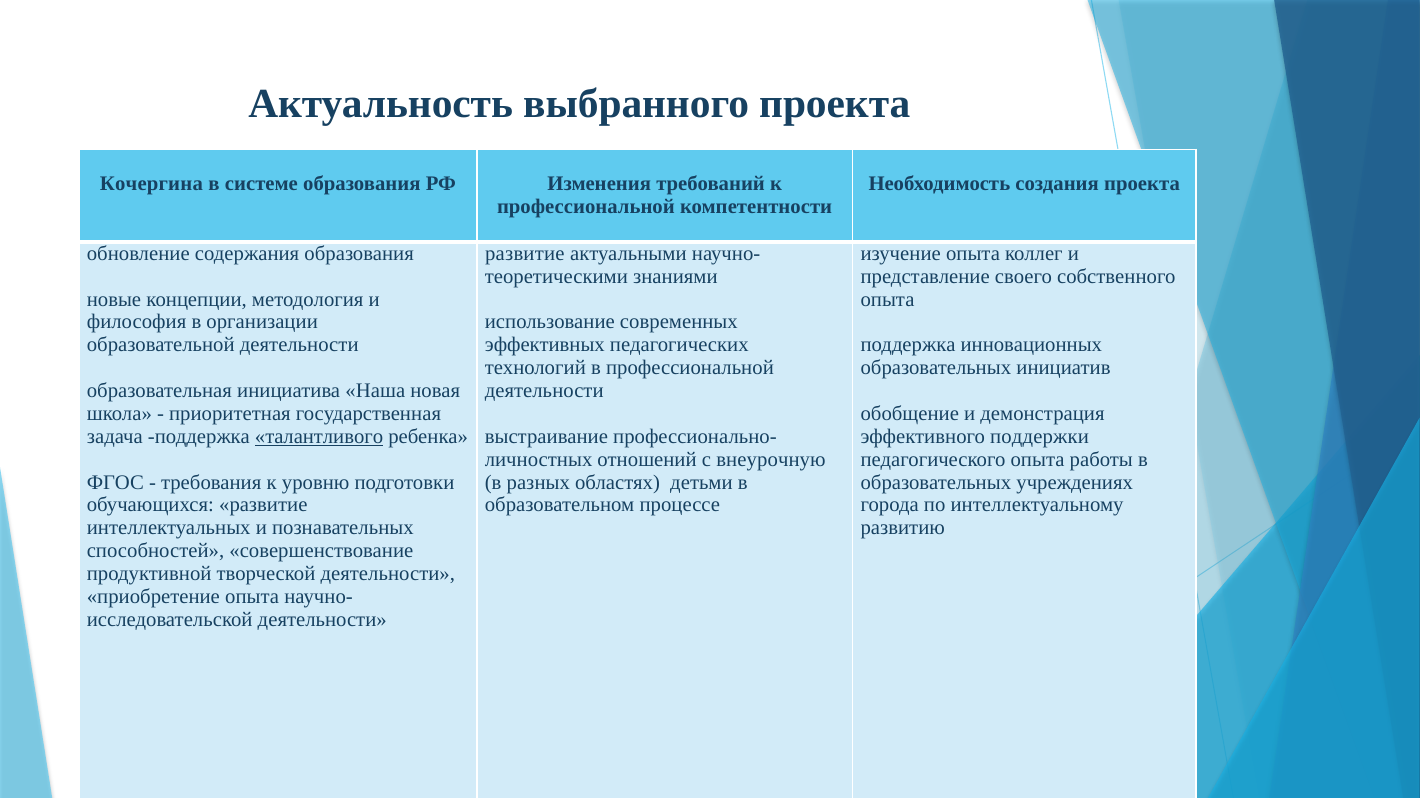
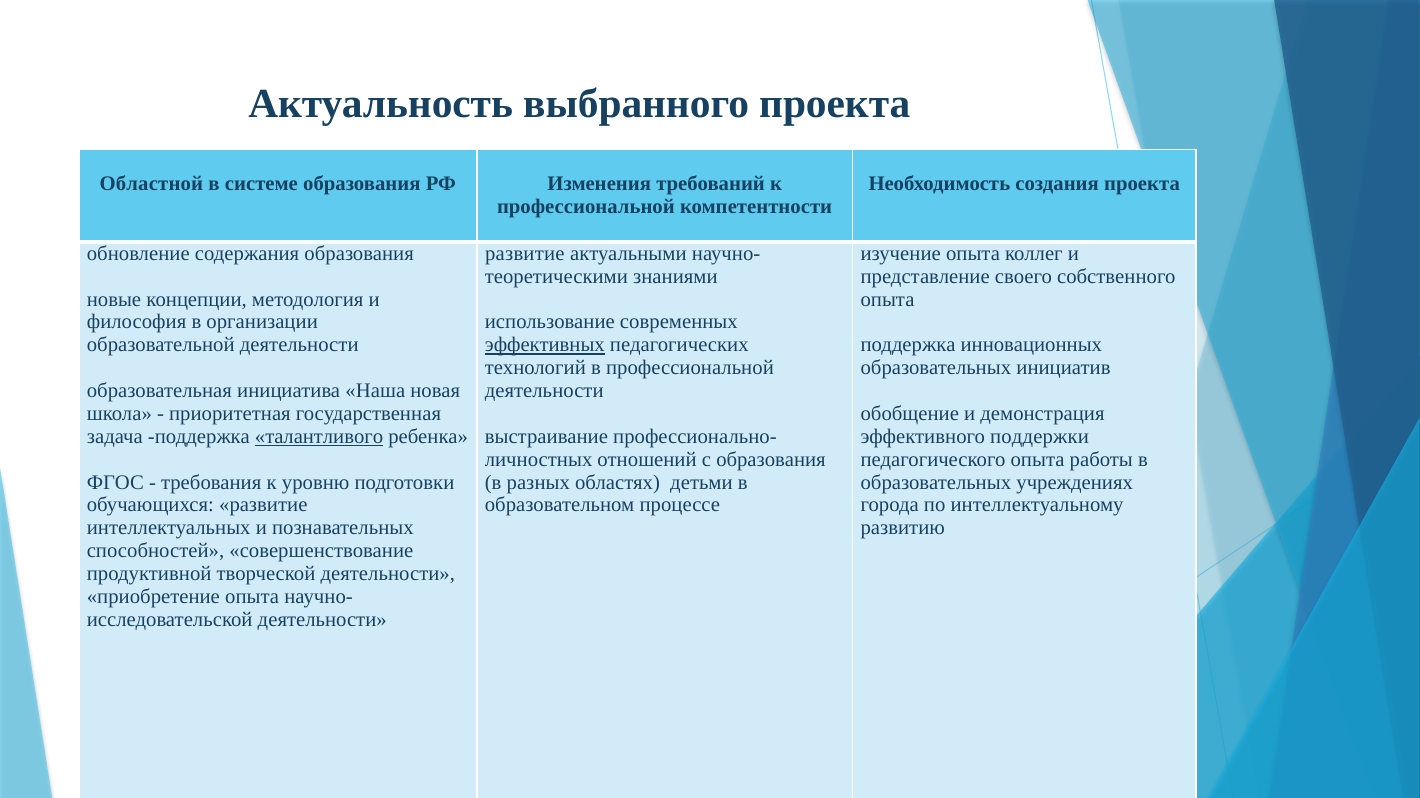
Кочергина: Кочергина -> Областной
эффективных underline: none -> present
с внеурочную: внеурочную -> образования
